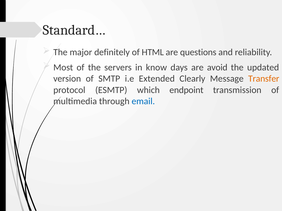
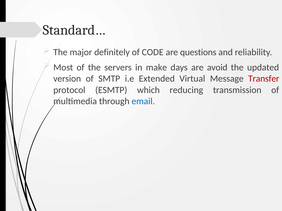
HTML: HTML -> CODE
know: know -> make
Clearly: Clearly -> Virtual
Transfer colour: orange -> red
endpoint: endpoint -> reducing
